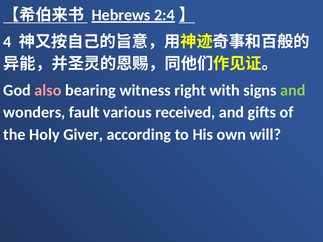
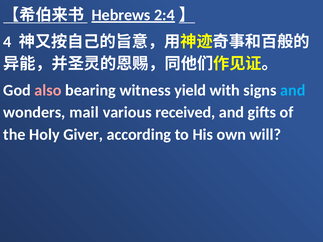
right: right -> yield
and at (293, 90) colour: light green -> light blue
fault: fault -> mail
